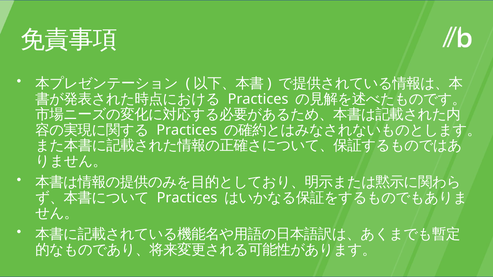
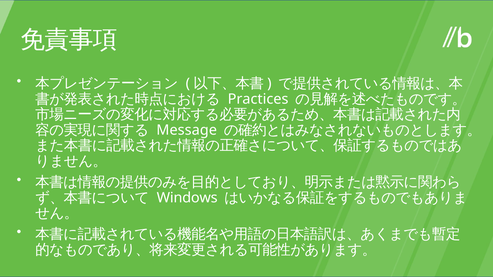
Practices at (187, 130): Practices -> Message
Practices at (187, 198): Practices -> Windows
